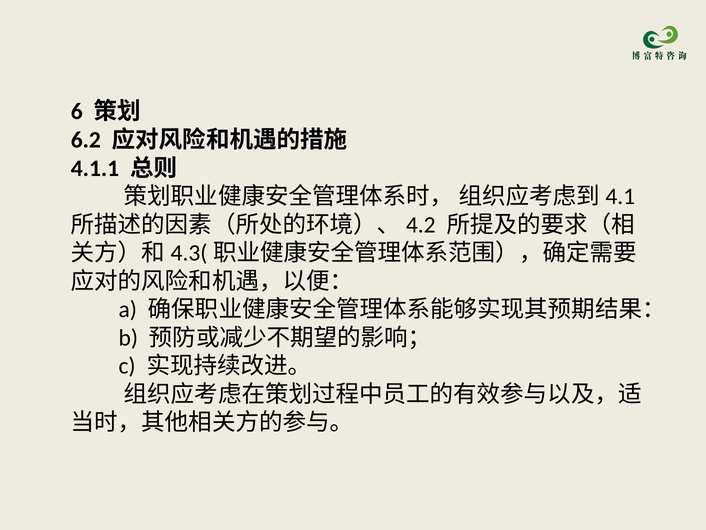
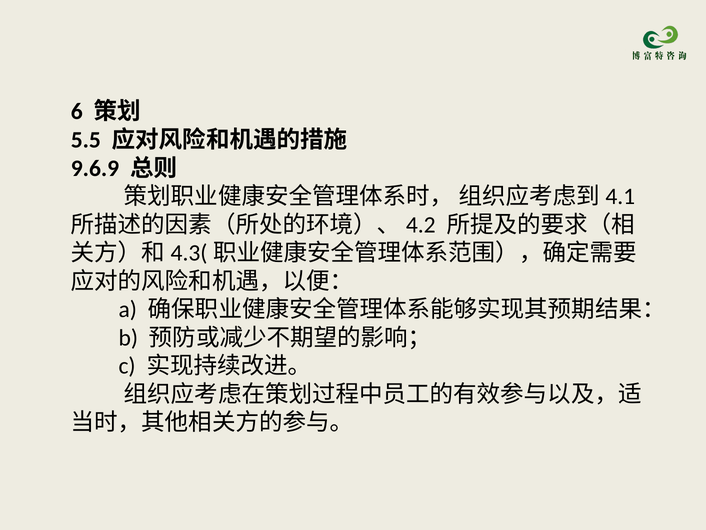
6.2: 6.2 -> 5.5
4.1.1: 4.1.1 -> 9.6.9
